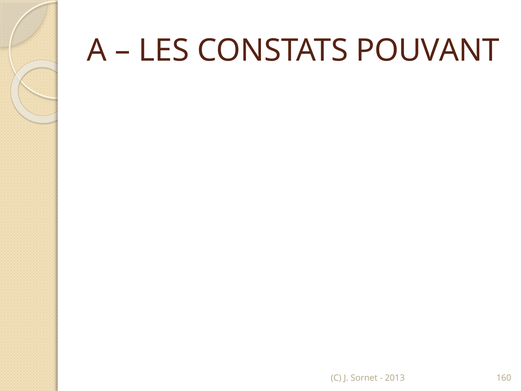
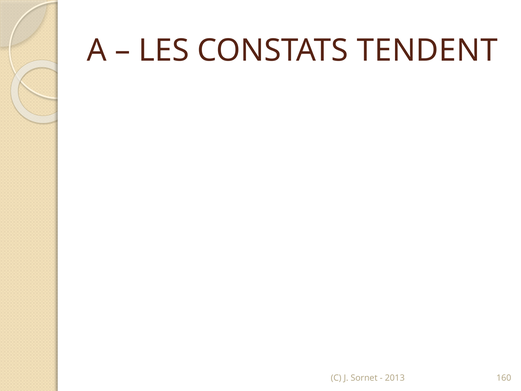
POUVANT: POUVANT -> TENDENT
